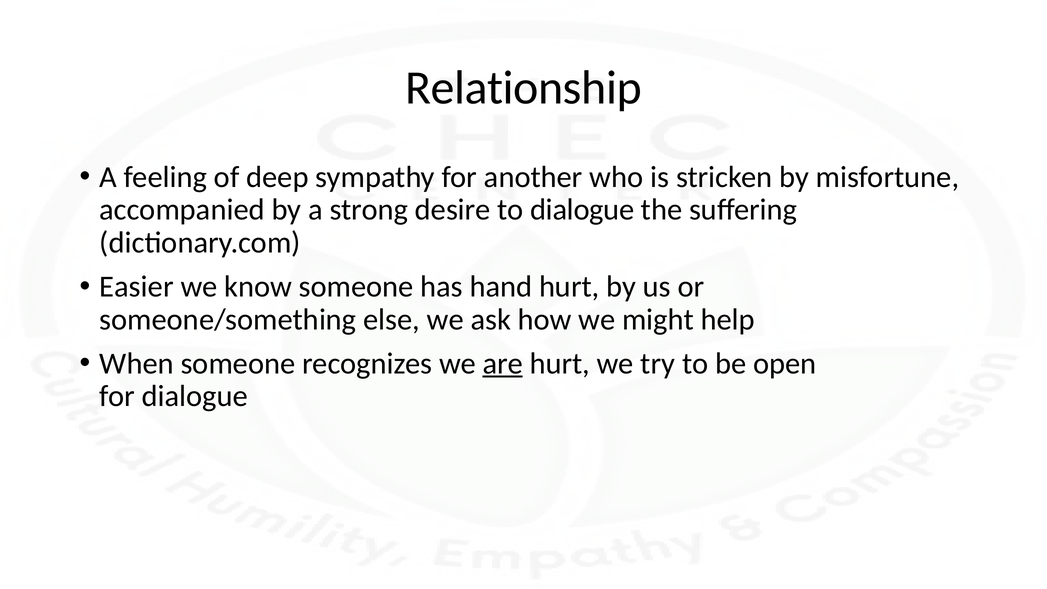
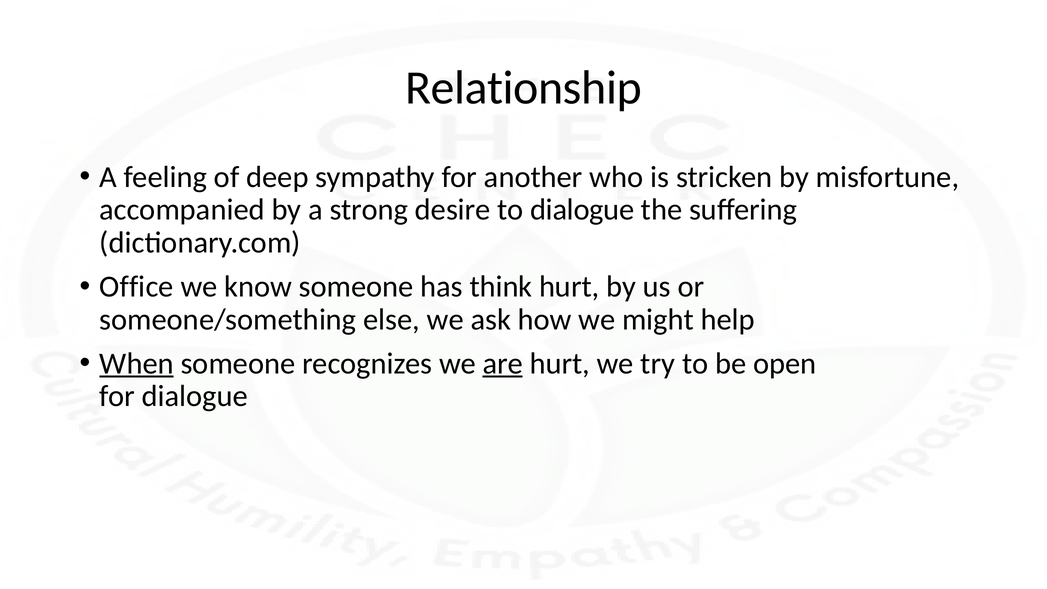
Easier: Easier -> Office
hand: hand -> think
When underline: none -> present
